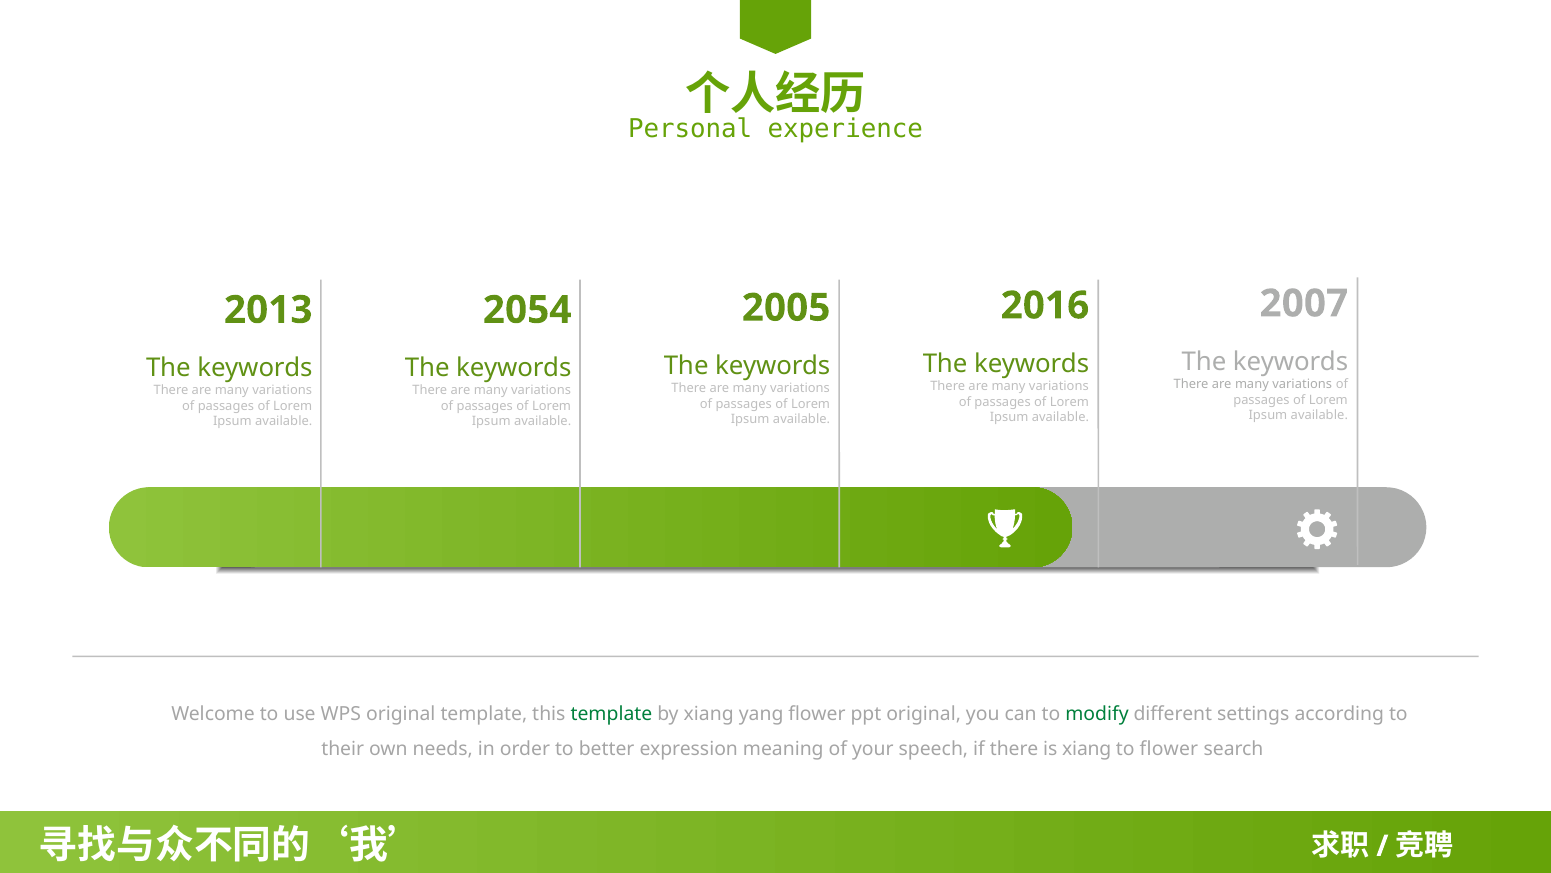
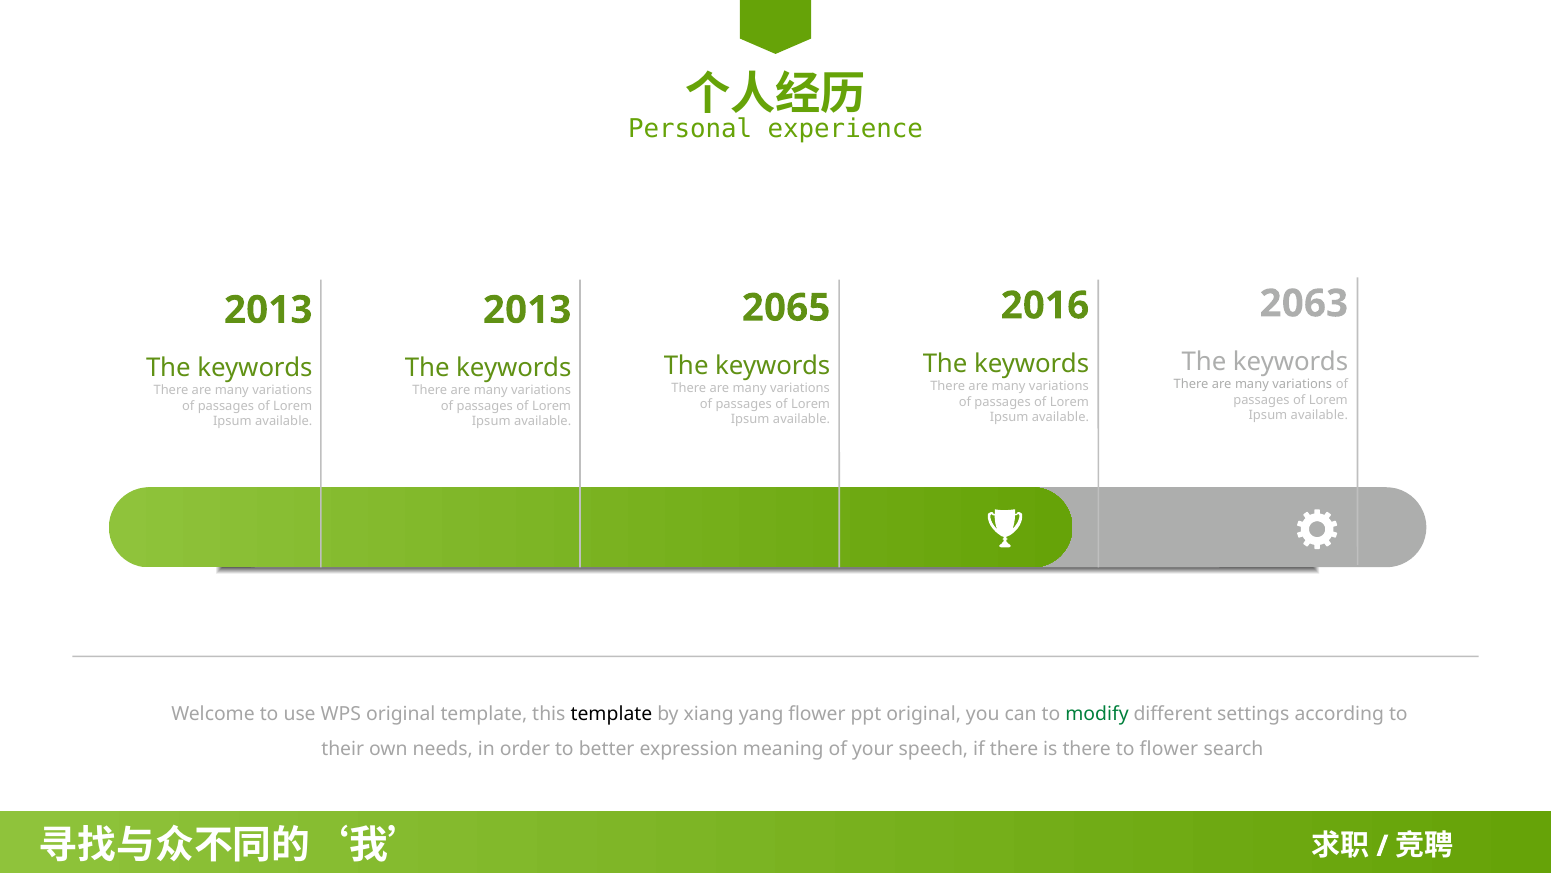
2007: 2007 -> 2063
2005: 2005 -> 2065
2054 at (527, 310): 2054 -> 2013
template at (611, 713) colour: green -> black
is xiang: xiang -> there
